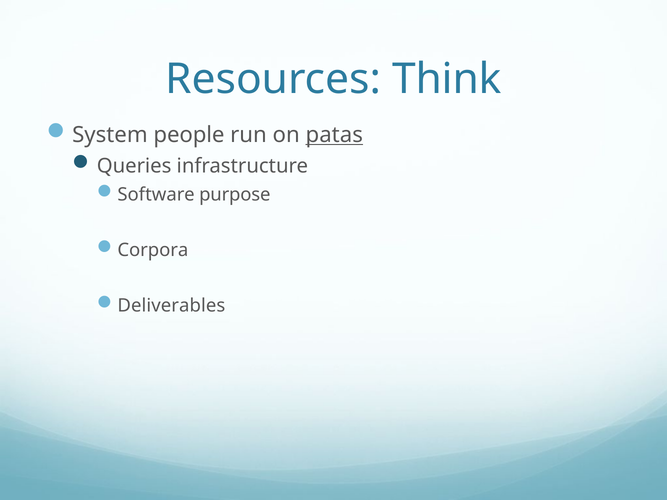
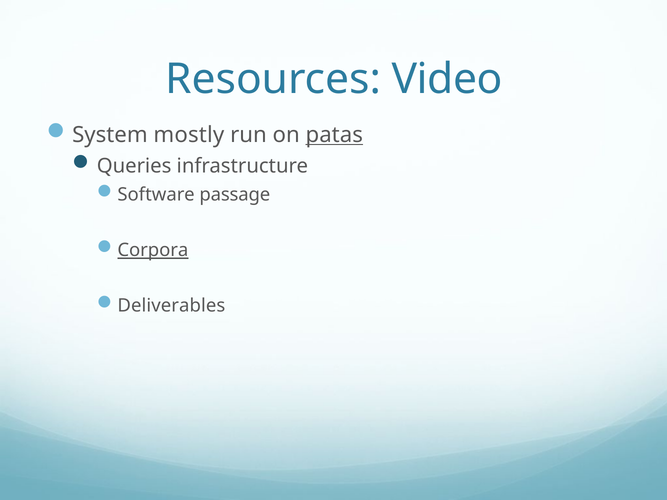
Think: Think -> Video
people: people -> mostly
purpose: purpose -> passage
Corpora underline: none -> present
